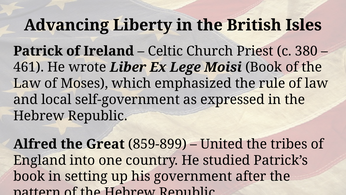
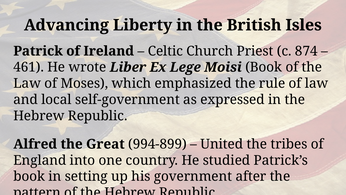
380: 380 -> 874
859-899: 859-899 -> 994-899
